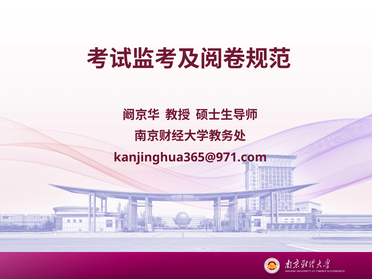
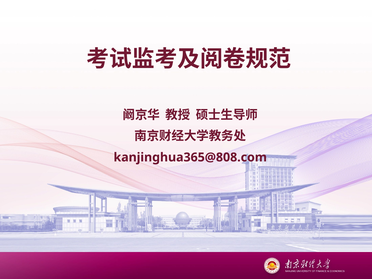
kanjinghua365@971.com: kanjinghua365@971.com -> kanjinghua365@808.com
